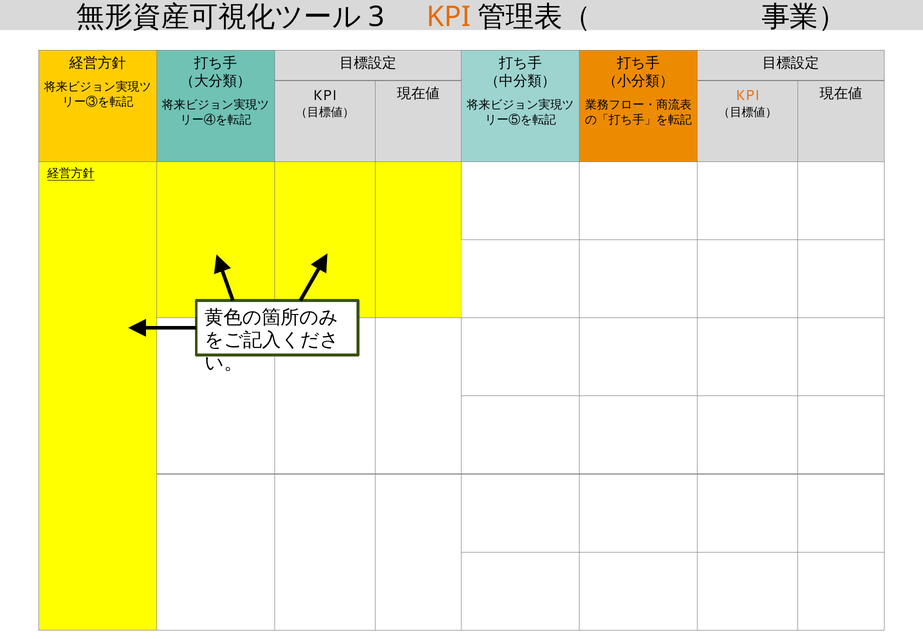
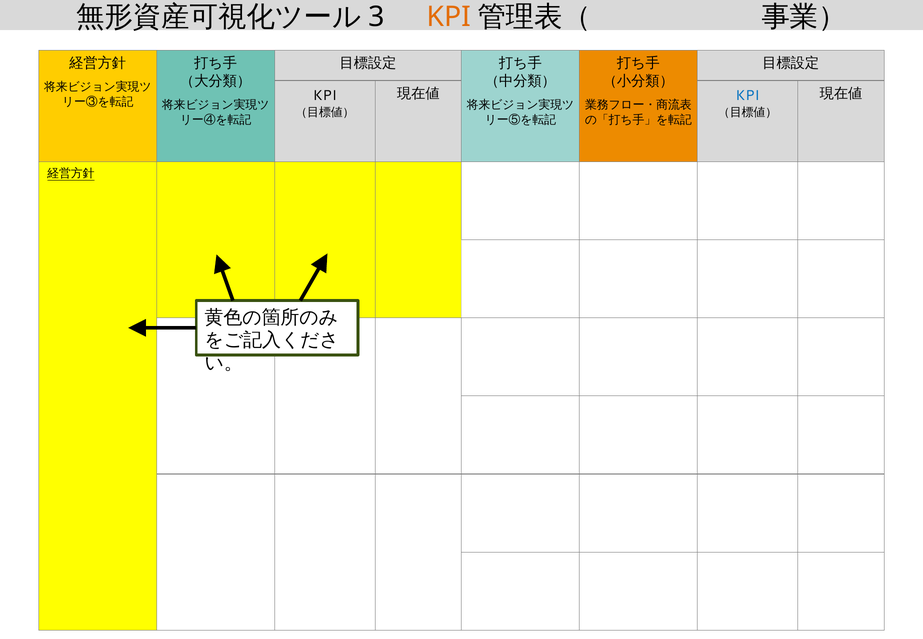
KPI at (748, 96) colour: orange -> blue
